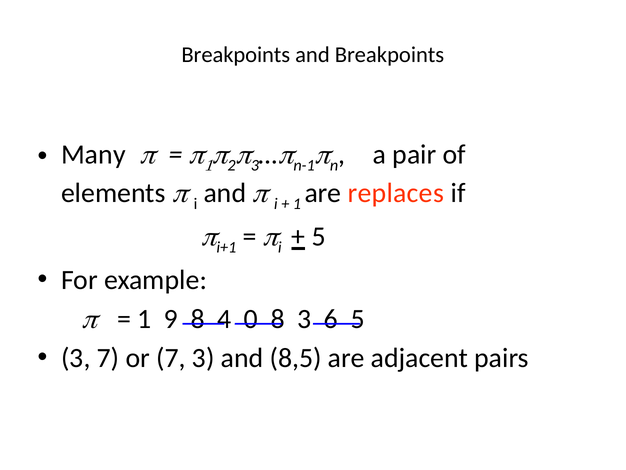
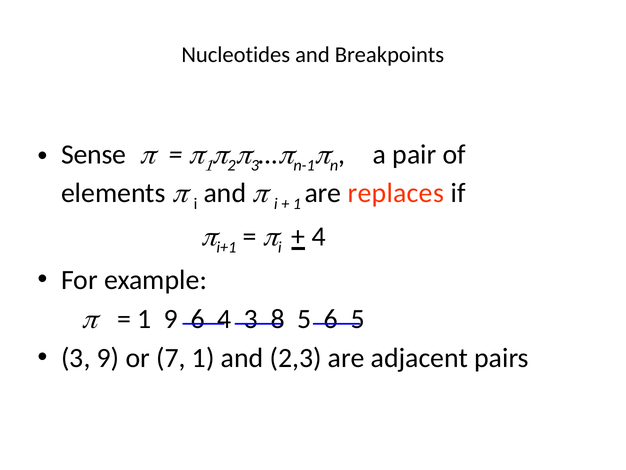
Breakpoints at (236, 55): Breakpoints -> Nucleotides
Many: Many -> Sense
5 at (319, 236): 5 -> 4
9 8: 8 -> 6
4 0: 0 -> 3
8 3: 3 -> 5
3 7: 7 -> 9
7 3: 3 -> 1
8,5: 8,5 -> 2,3
